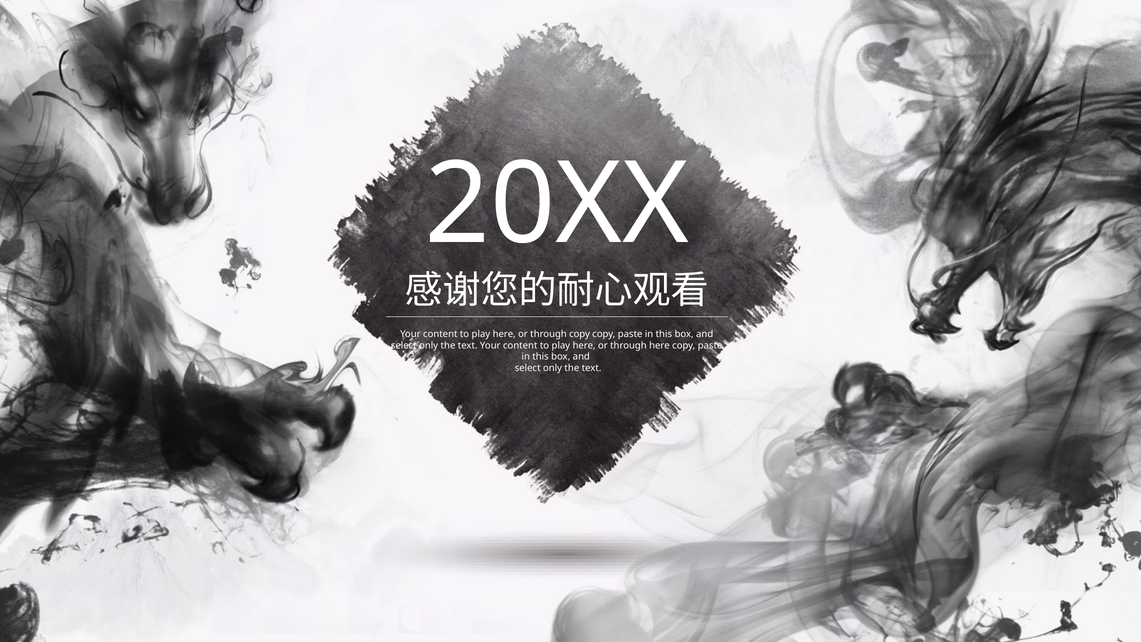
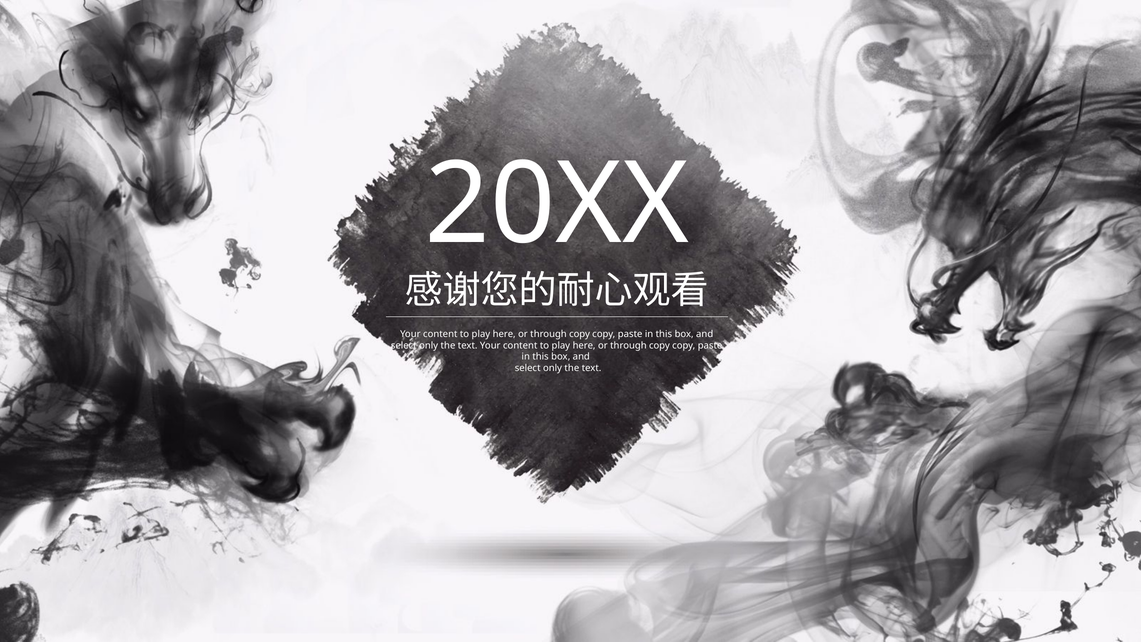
here at (659, 345): here -> copy
